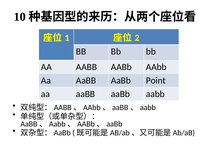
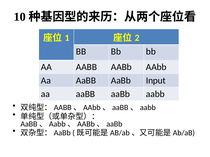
Point: Point -> Input
